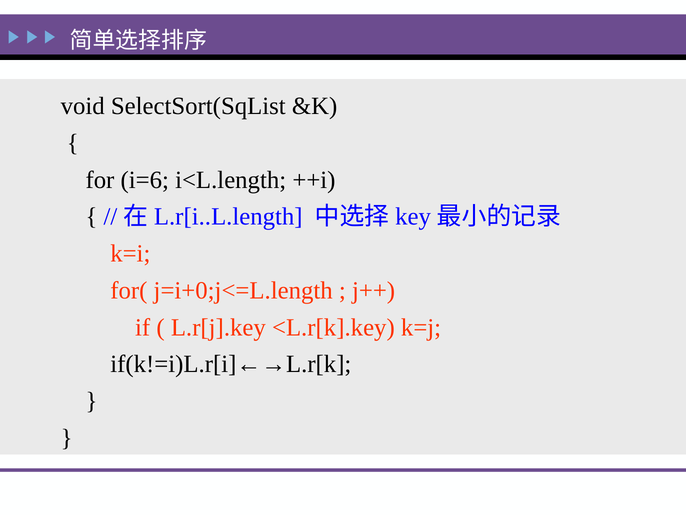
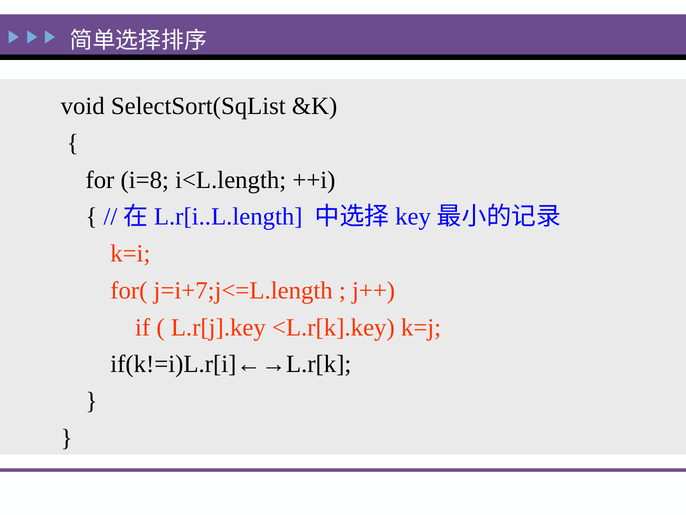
i=6: i=6 -> i=8
j=i+0;j<=L.length: j=i+0;j<=L.length -> j=i+7;j<=L.length
